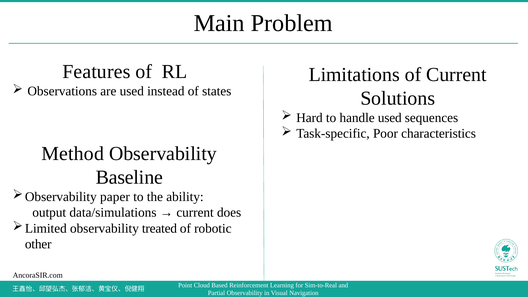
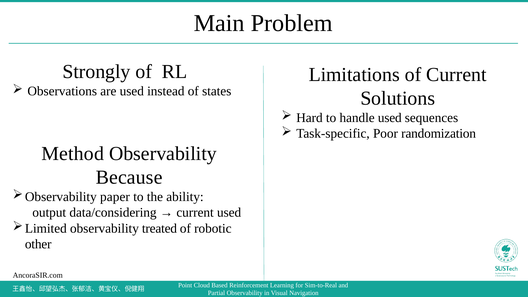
Features: Features -> Strongly
characteristics: characteristics -> randomization
Baseline: Baseline -> Because
data/simulations: data/simulations -> data/considering
current does: does -> used
